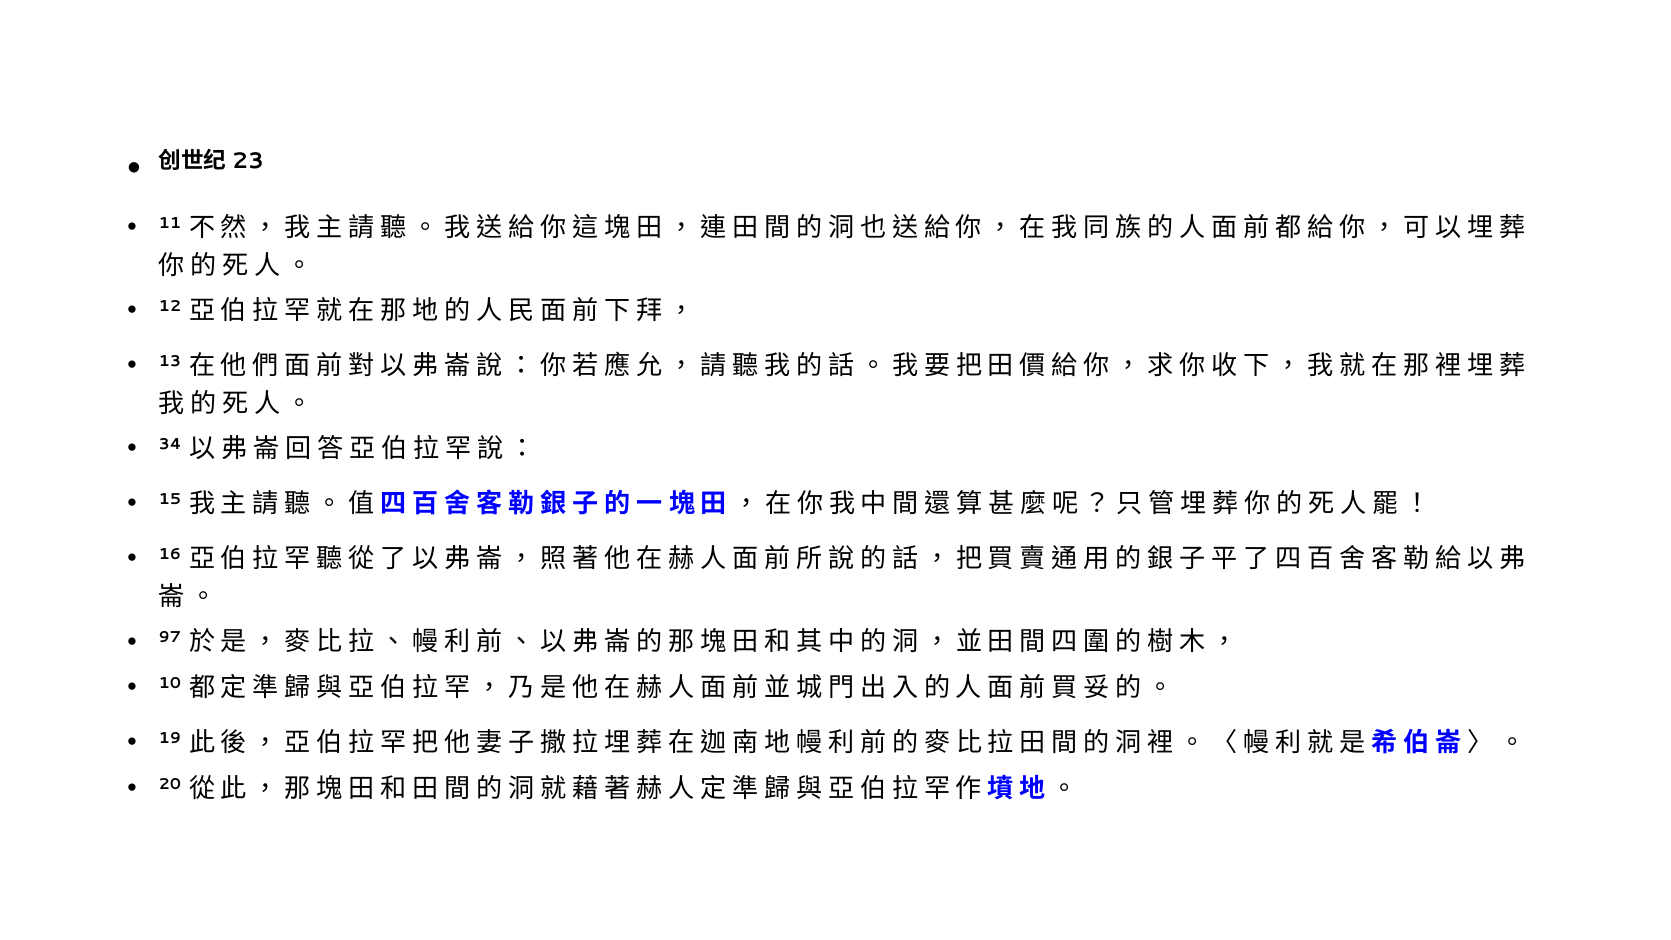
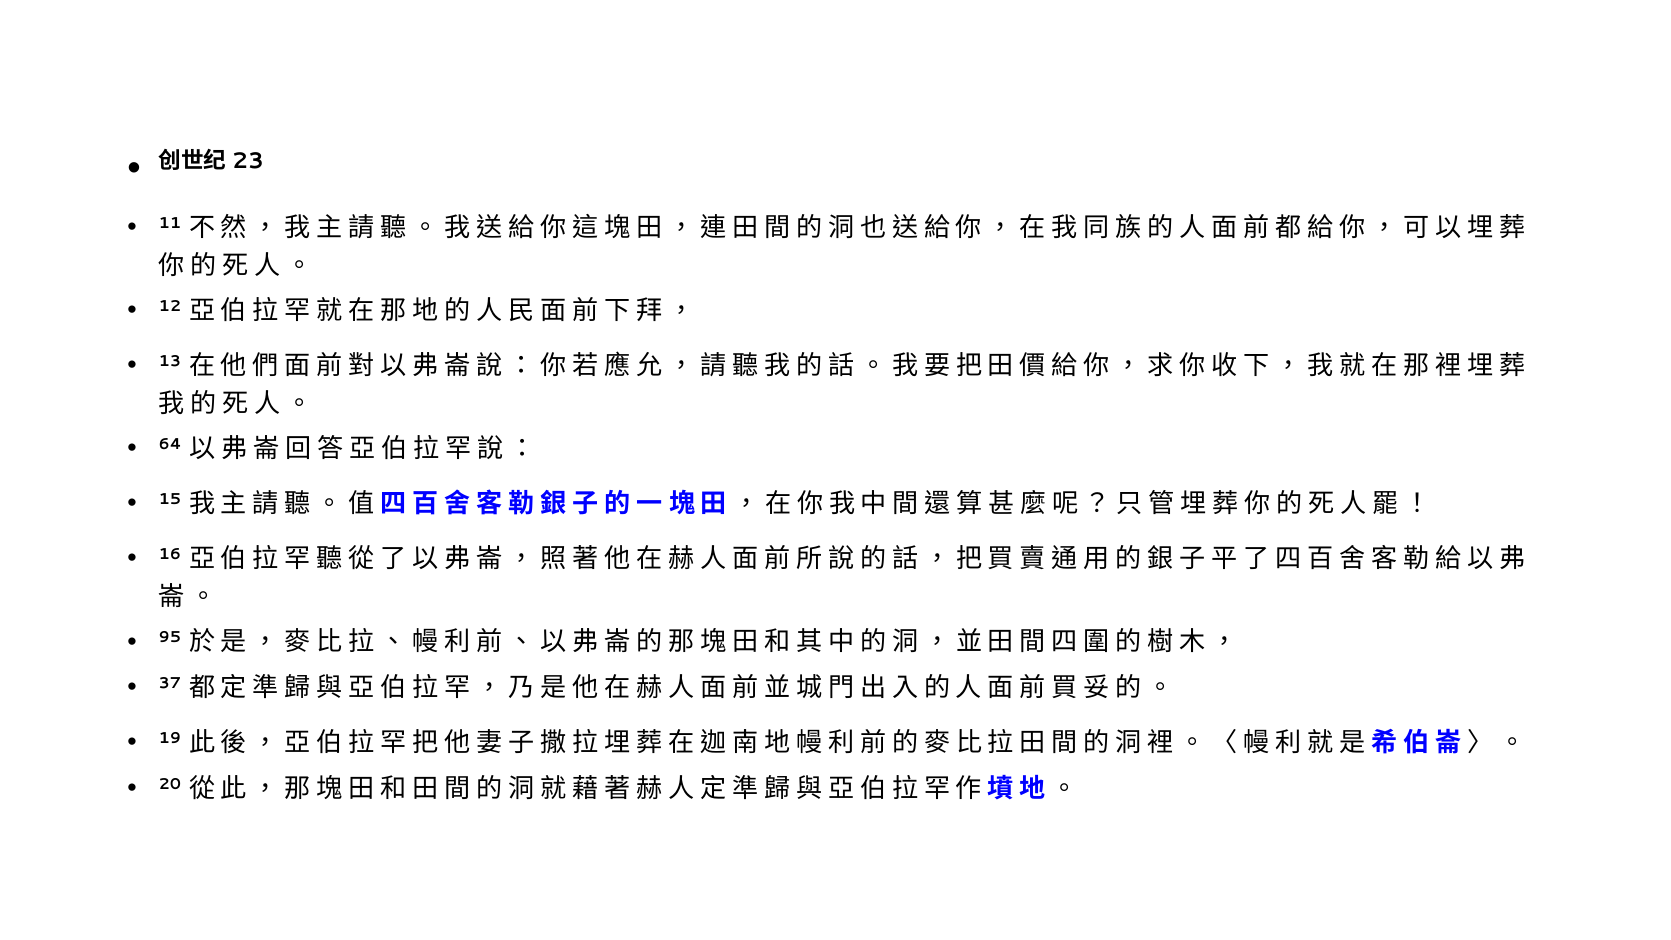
34: 34 -> 64
97: 97 -> 95
10: 10 -> 37
